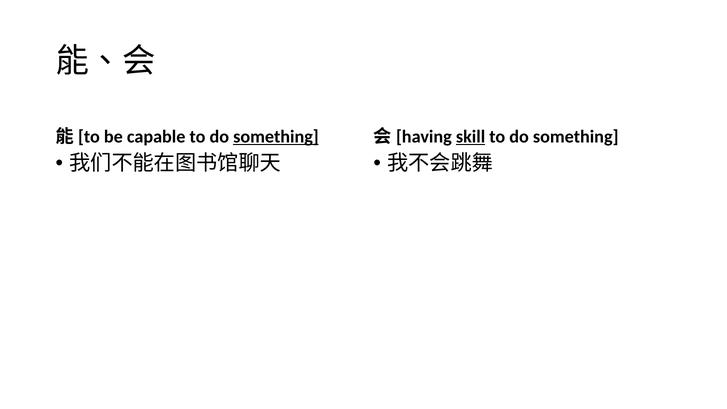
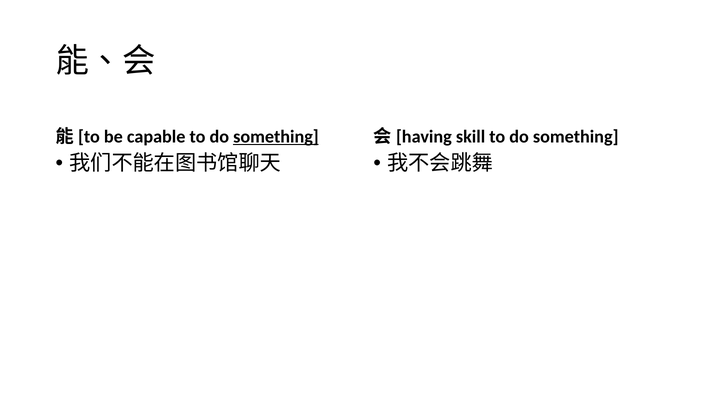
skill underline: present -> none
